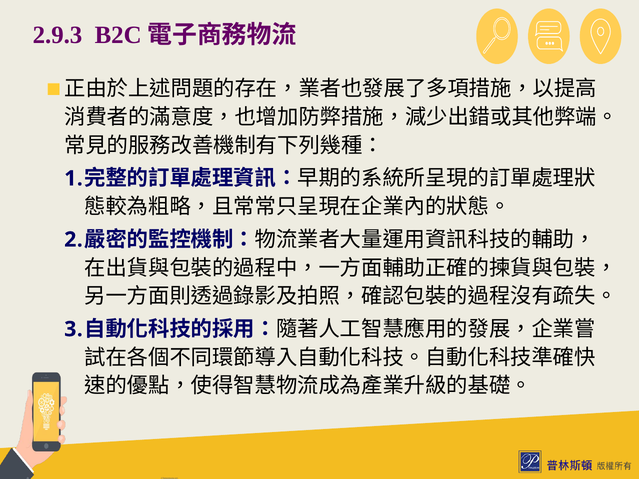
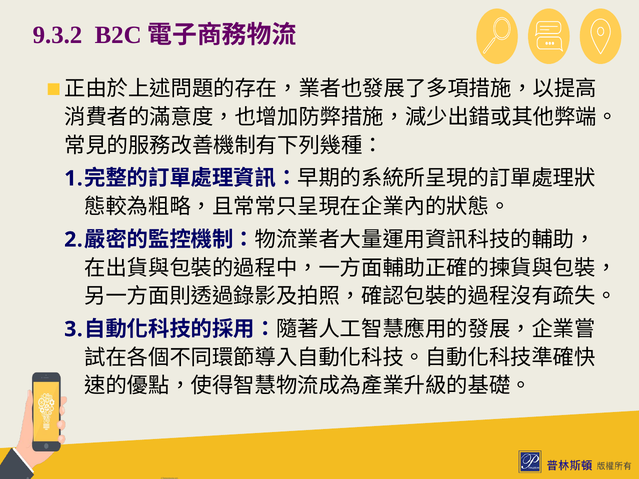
2.9.3: 2.9.3 -> 9.3.2
